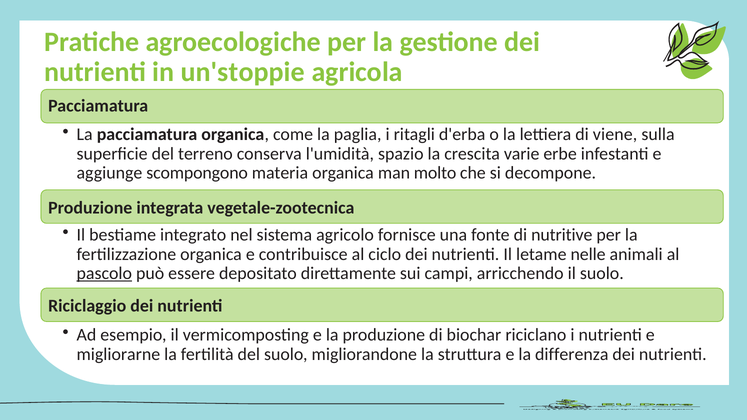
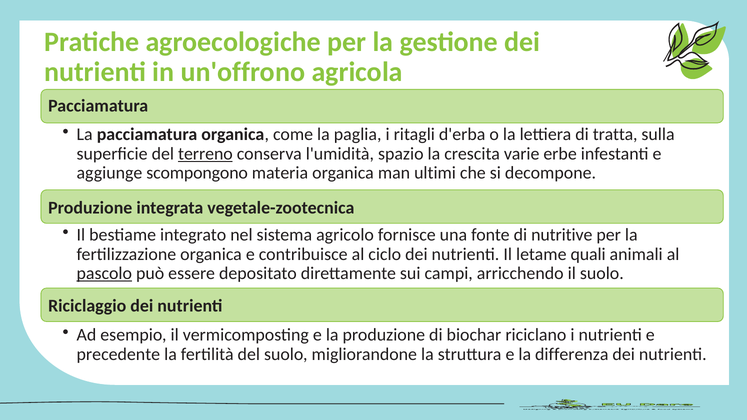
un'stoppie: un'stoppie -> un'offrono
viene: viene -> tratta
terreno underline: none -> present
molto: molto -> ultimi
nelle: nelle -> quali
migliorarne: migliorarne -> precedente
